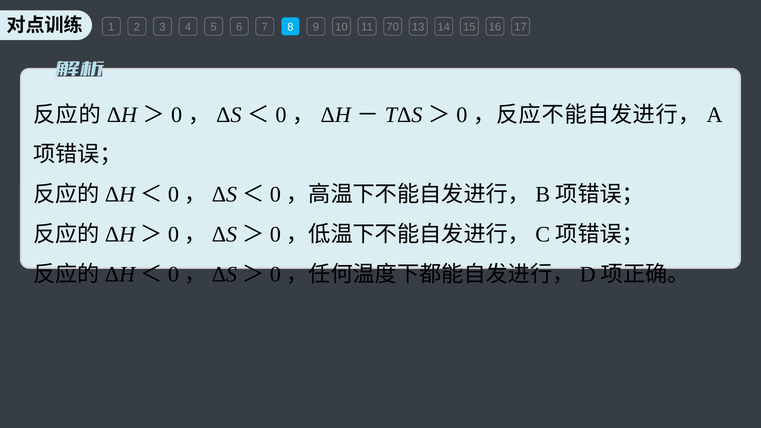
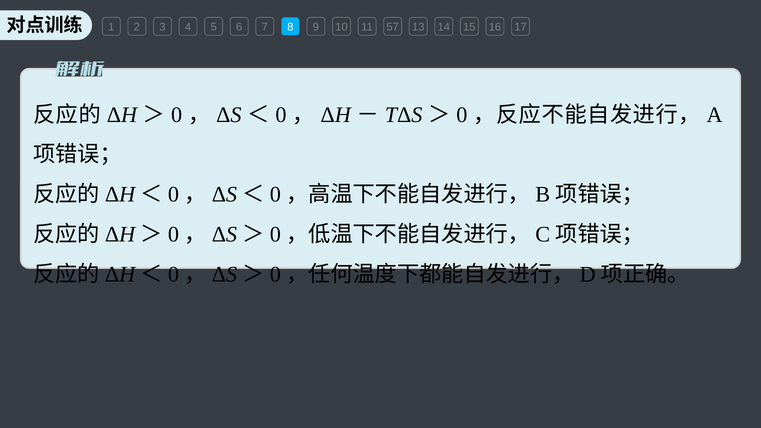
70: 70 -> 57
